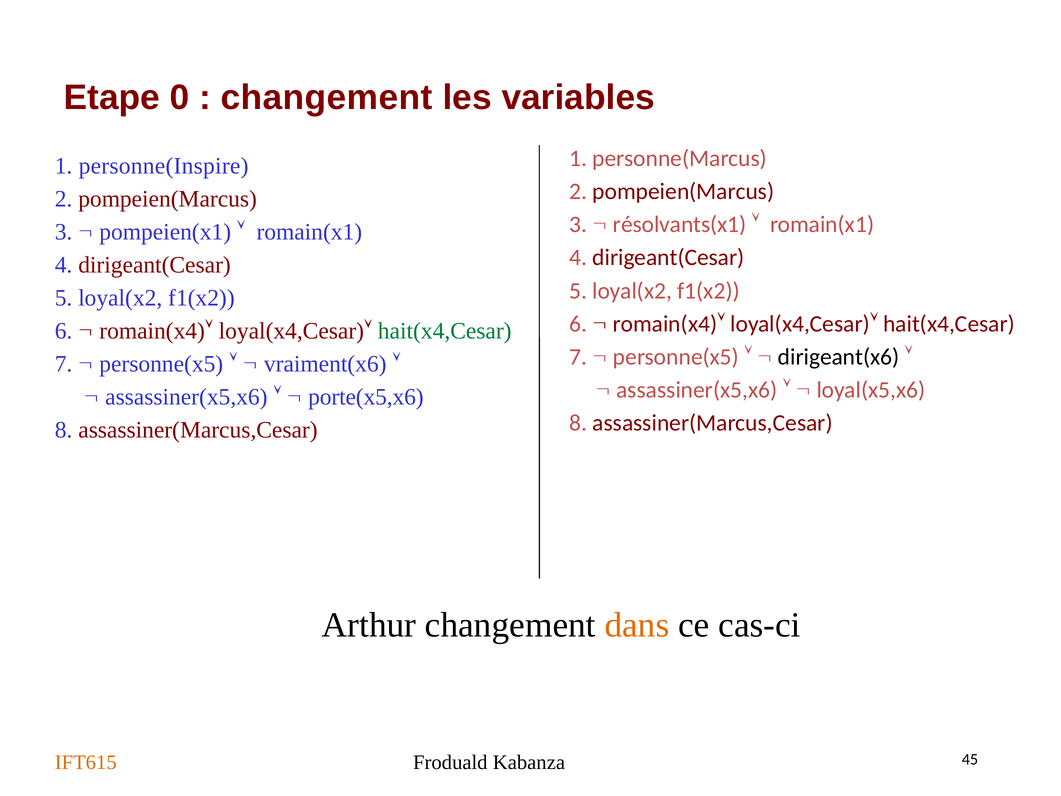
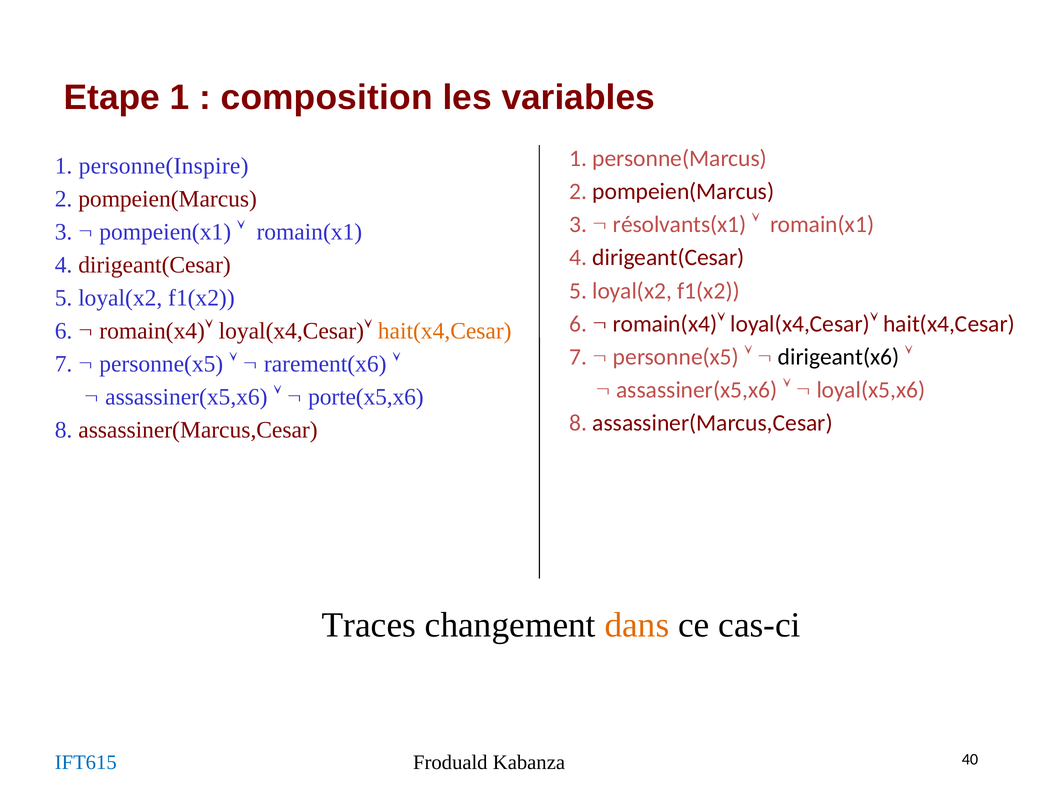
Etape 0: 0 -> 1
changement at (327, 98): changement -> composition
hait(x4,Cesar at (445, 331) colour: green -> orange
vraiment(x6: vraiment(x6 -> rarement(x6
Arthur: Arthur -> Traces
IFT615 colour: orange -> blue
45: 45 -> 40
